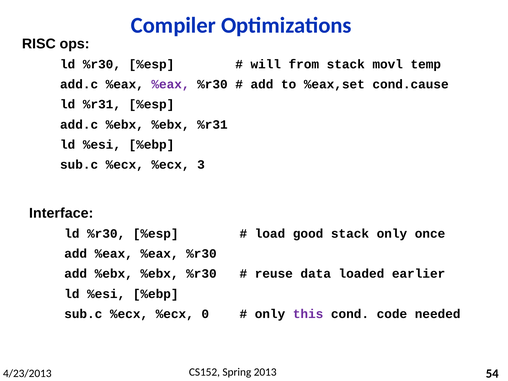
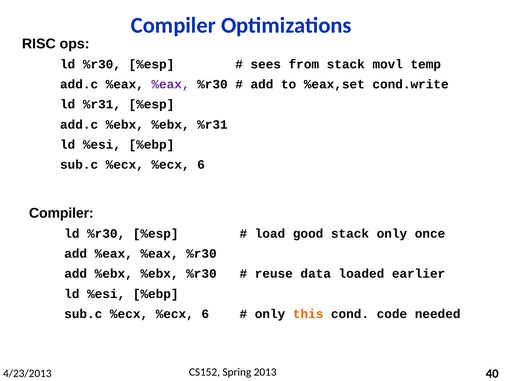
will: will -> sees
cond.cause: cond.cause -> cond.write
3 at (201, 165): 3 -> 6
Interface at (61, 213): Interface -> Compiler
0 at (205, 314): 0 -> 6
this colour: purple -> orange
54: 54 -> 40
